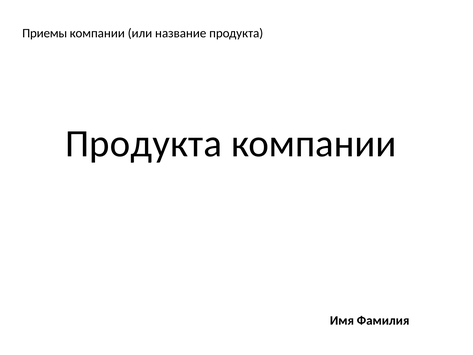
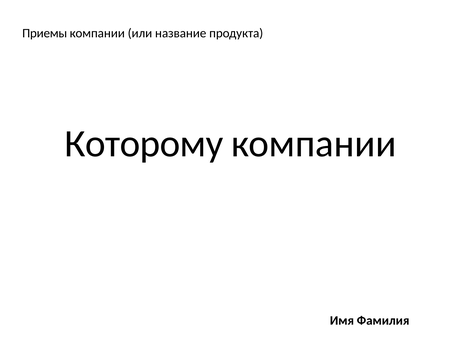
Продукта at (144, 144): Продукта -> Которому
